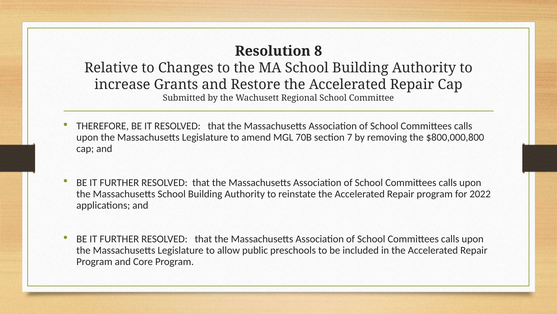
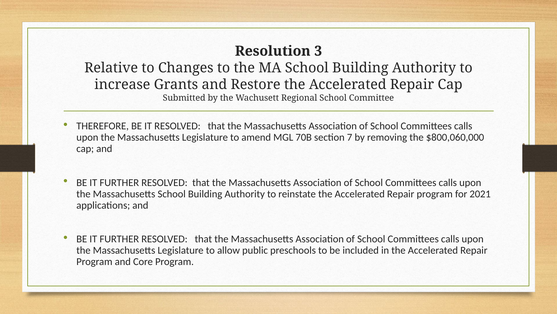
8: 8 -> 3
$800,000,800: $800,000,800 -> $800,060,000
2022: 2022 -> 2021
